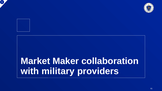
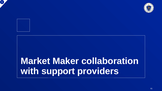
military: military -> support
